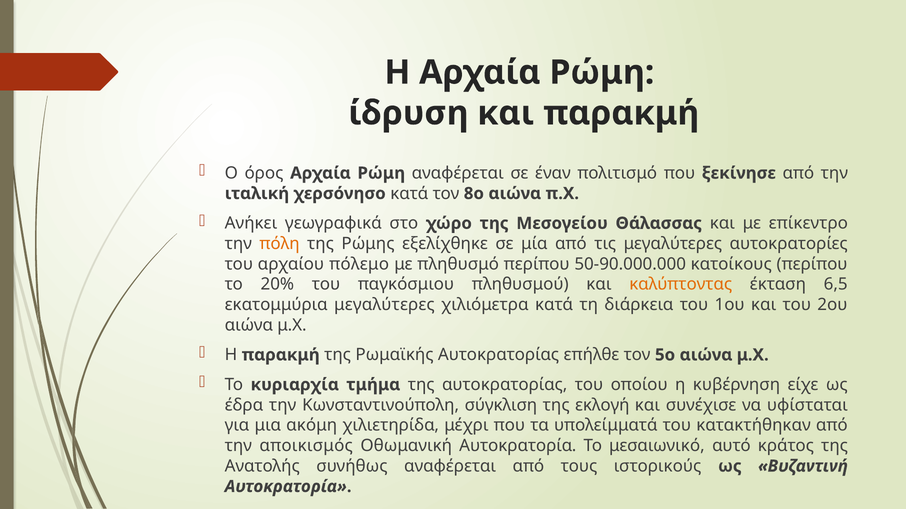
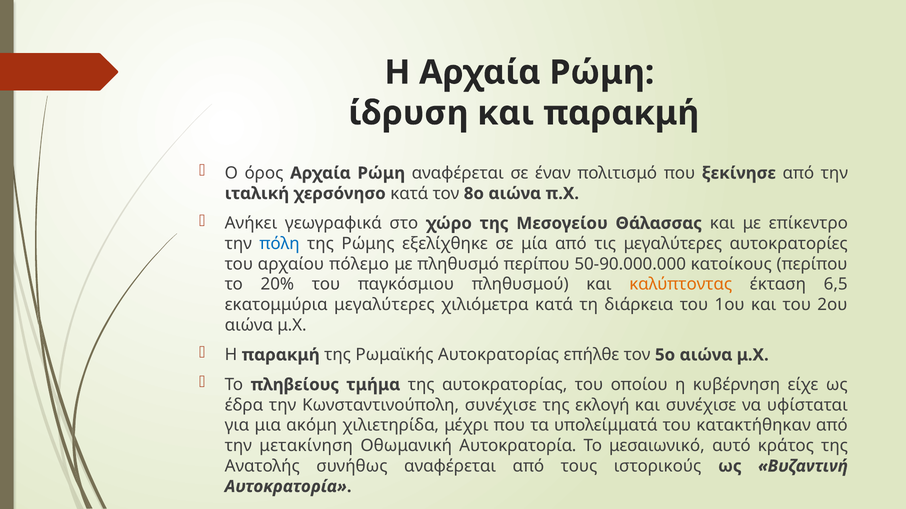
πόλη colour: orange -> blue
κυριαρχία: κυριαρχία -> πληβείους
Κωνσταντινούπολη σύγκλιση: σύγκλιση -> συνέχισε
αποικισμός: αποικισμός -> μετακίνηση
